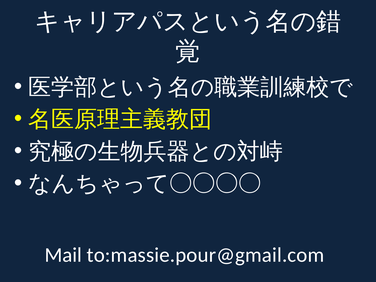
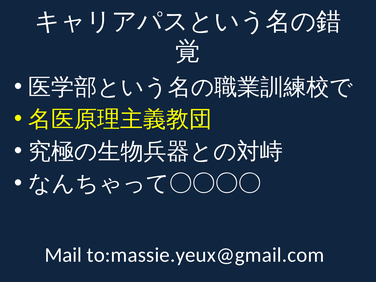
to:massie.pour@gmail.com: to:massie.pour@gmail.com -> to:massie.yeux@gmail.com
